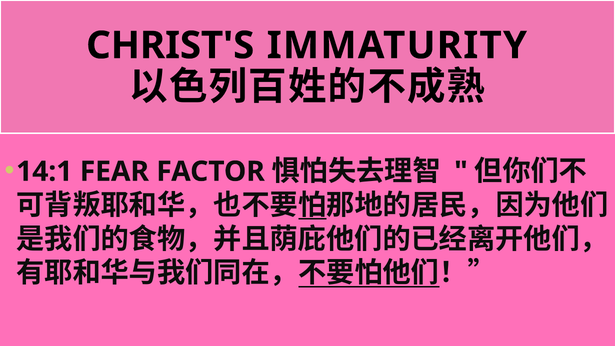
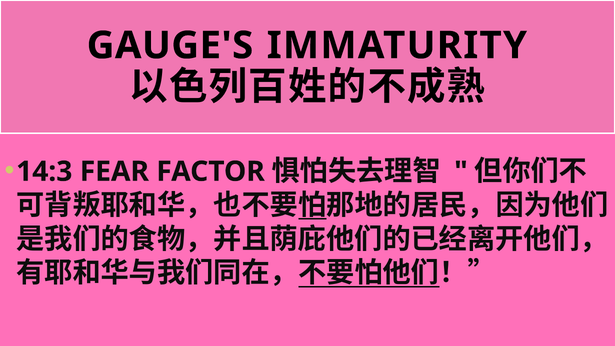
CHRIST'S: CHRIST'S -> GAUGE'S
14:1: 14:1 -> 14:3
